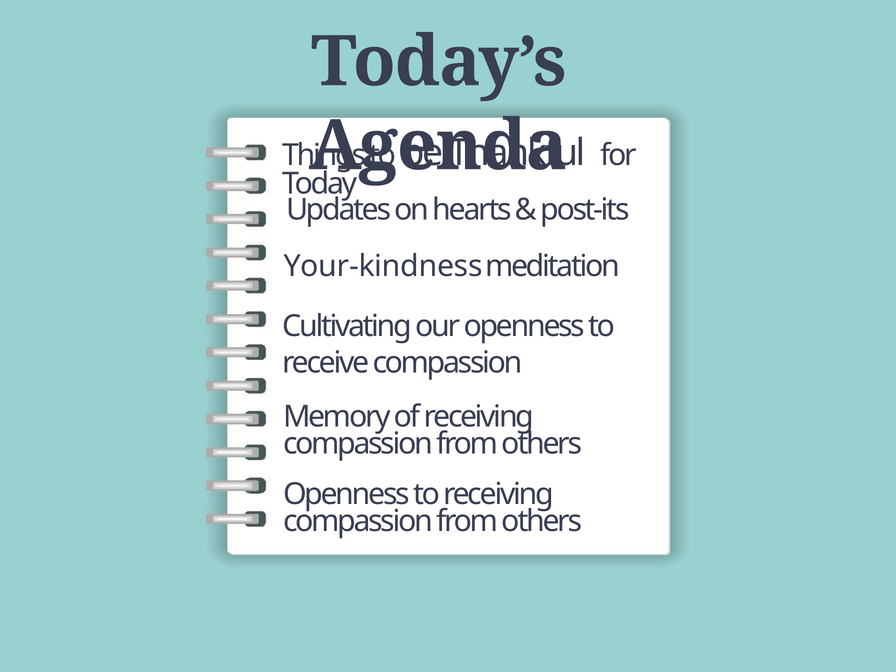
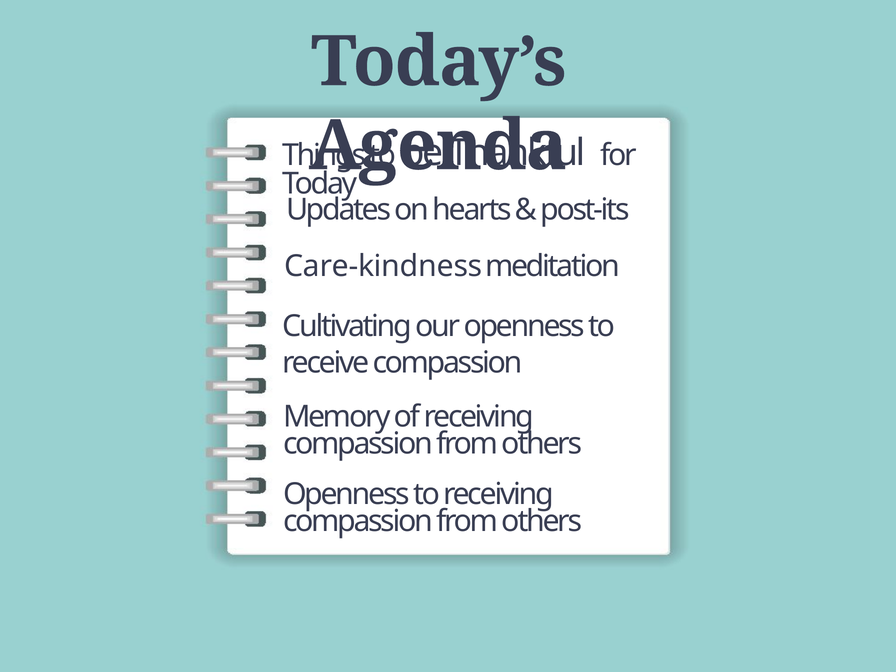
Your-kindness: Your-kindness -> Care-kindness
